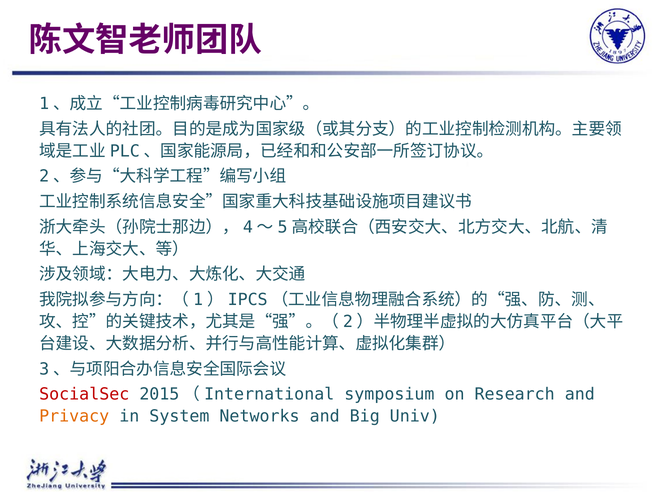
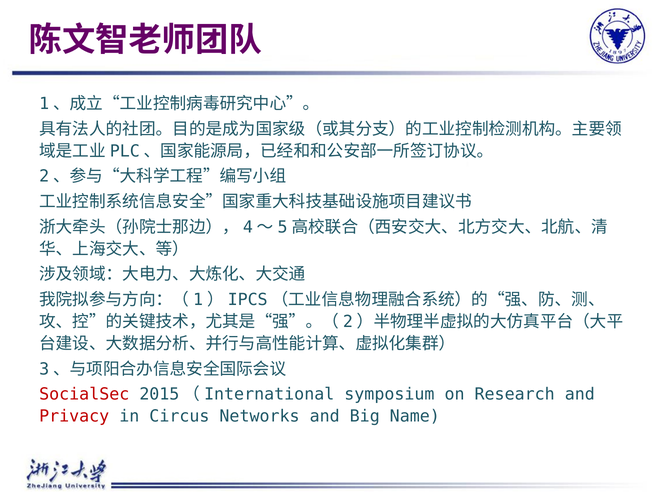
Privacy colour: orange -> red
System: System -> Circus
Univ: Univ -> Name
